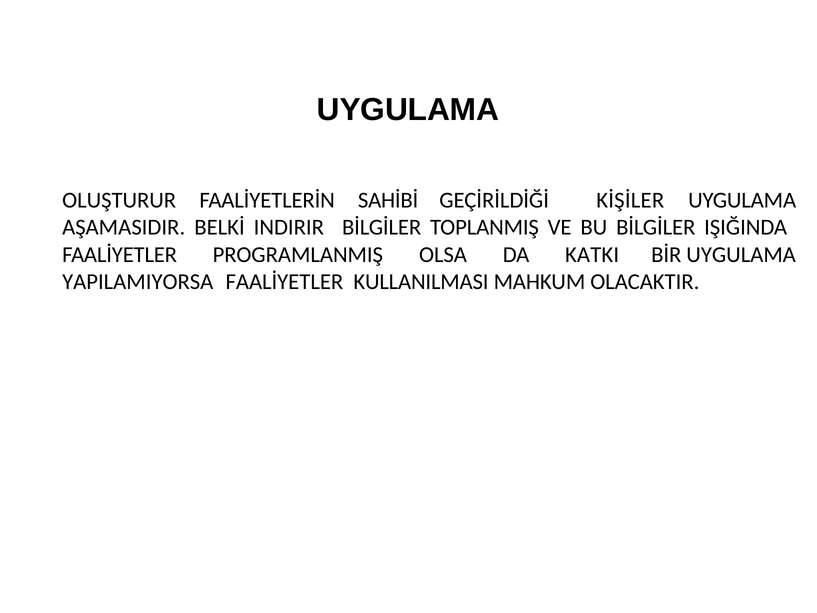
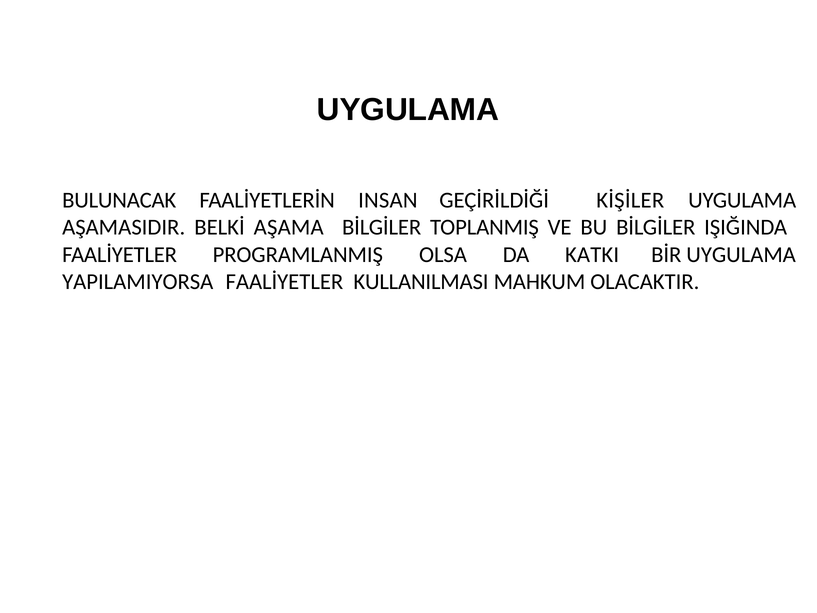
OLUŞTURUR: OLUŞTURUR -> BULUNACAK
SAHİBİ: SAHİBİ -> INSAN
INDIRIR: INDIRIR -> AŞAMA
